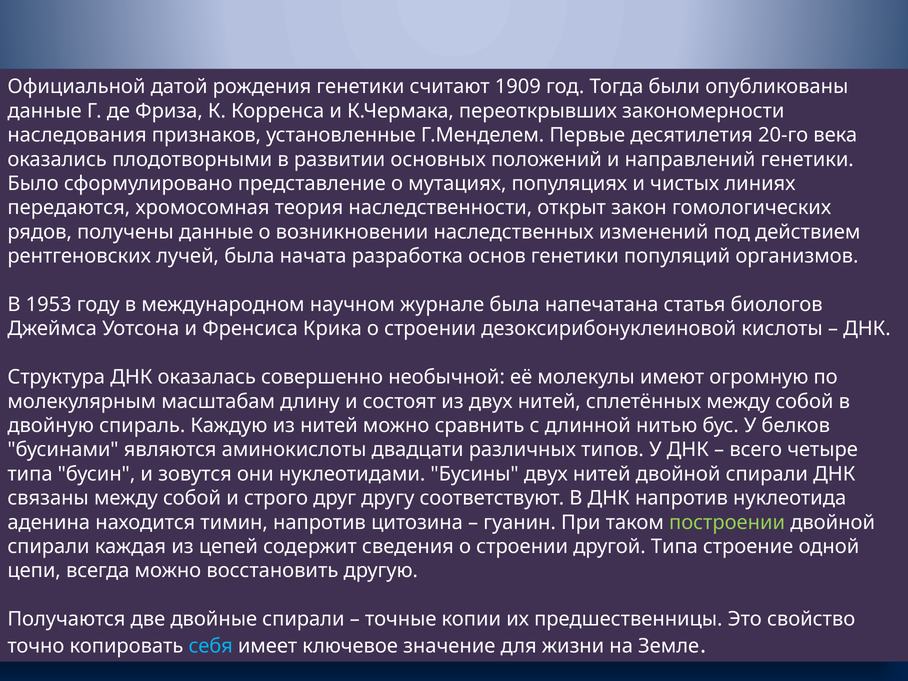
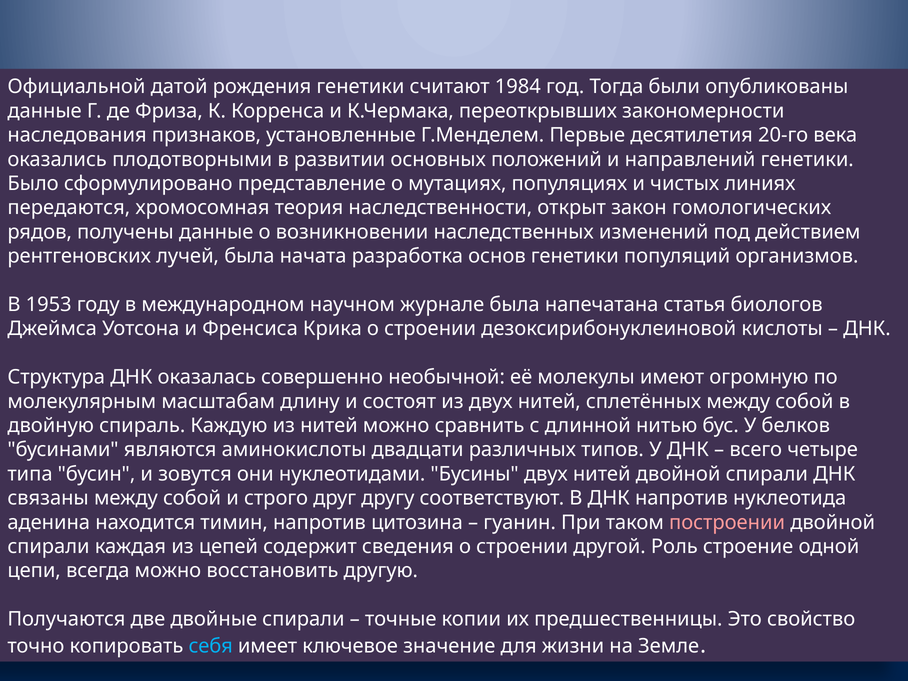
1909: 1909 -> 1984
построении colour: light green -> pink
другой Типа: Типа -> Роль
